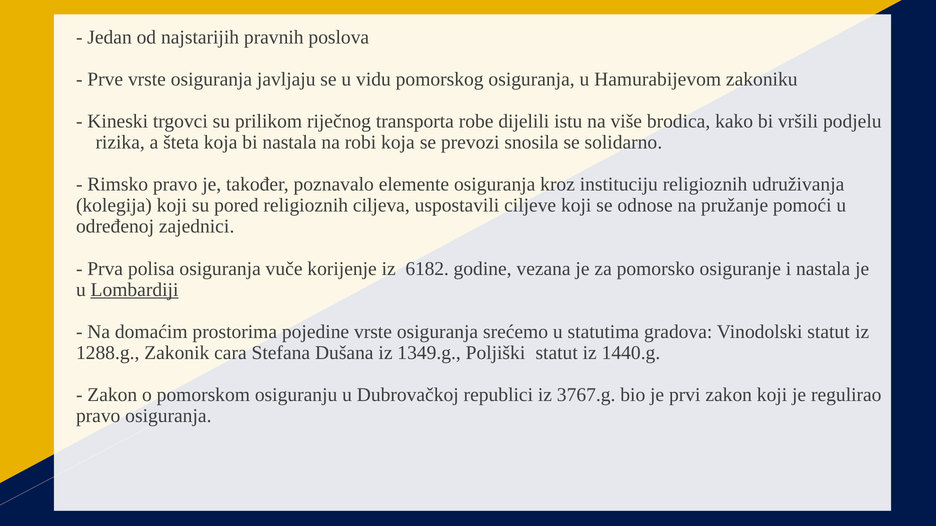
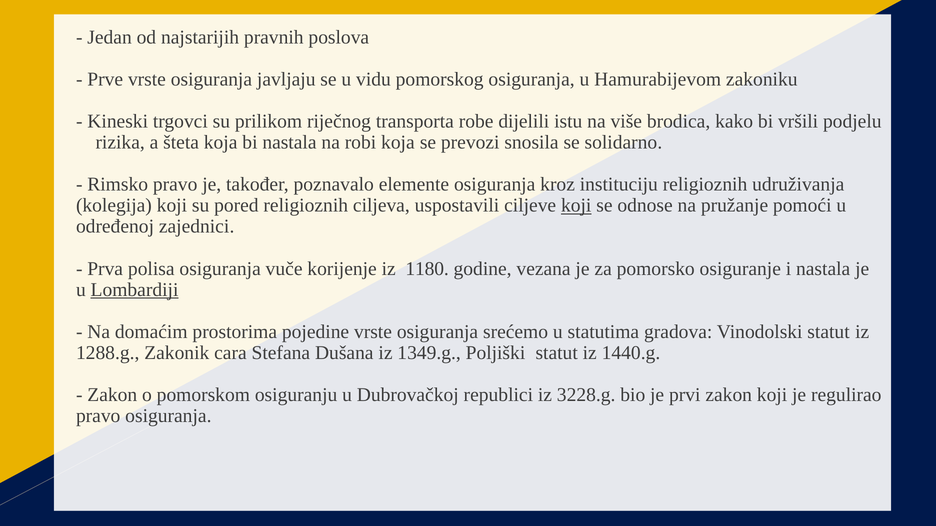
koji at (576, 206) underline: none -> present
6182: 6182 -> 1180
3767.g: 3767.g -> 3228.g
